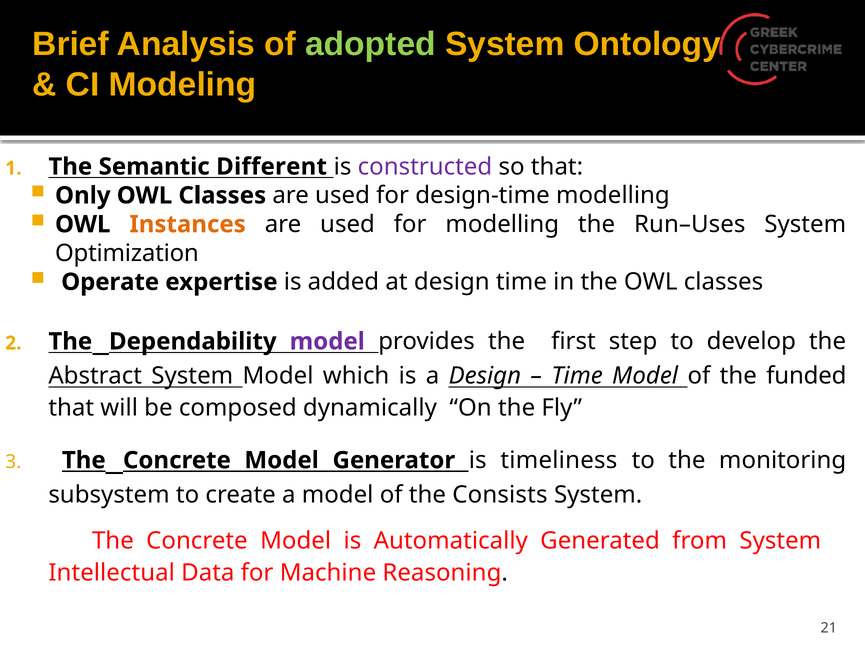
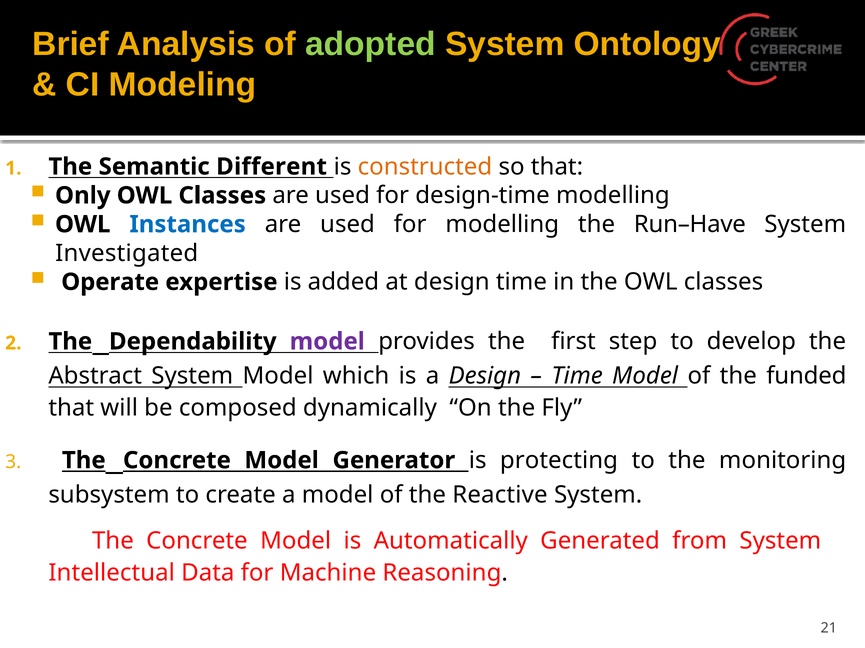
constructed colour: purple -> orange
Instances colour: orange -> blue
Run–Uses: Run–Uses -> Run–Have
Optimization: Optimization -> Investigated
timeliness: timeliness -> protecting
Consists: Consists -> Reactive
